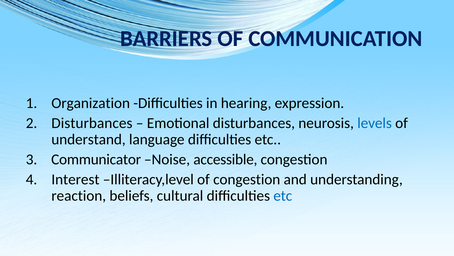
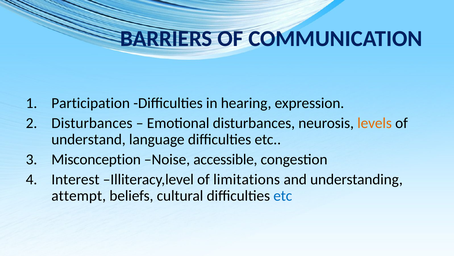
Organization: Organization -> Participation
levels colour: blue -> orange
Communicator: Communicator -> Misconception
of congestion: congestion -> limitations
reaction: reaction -> attempt
